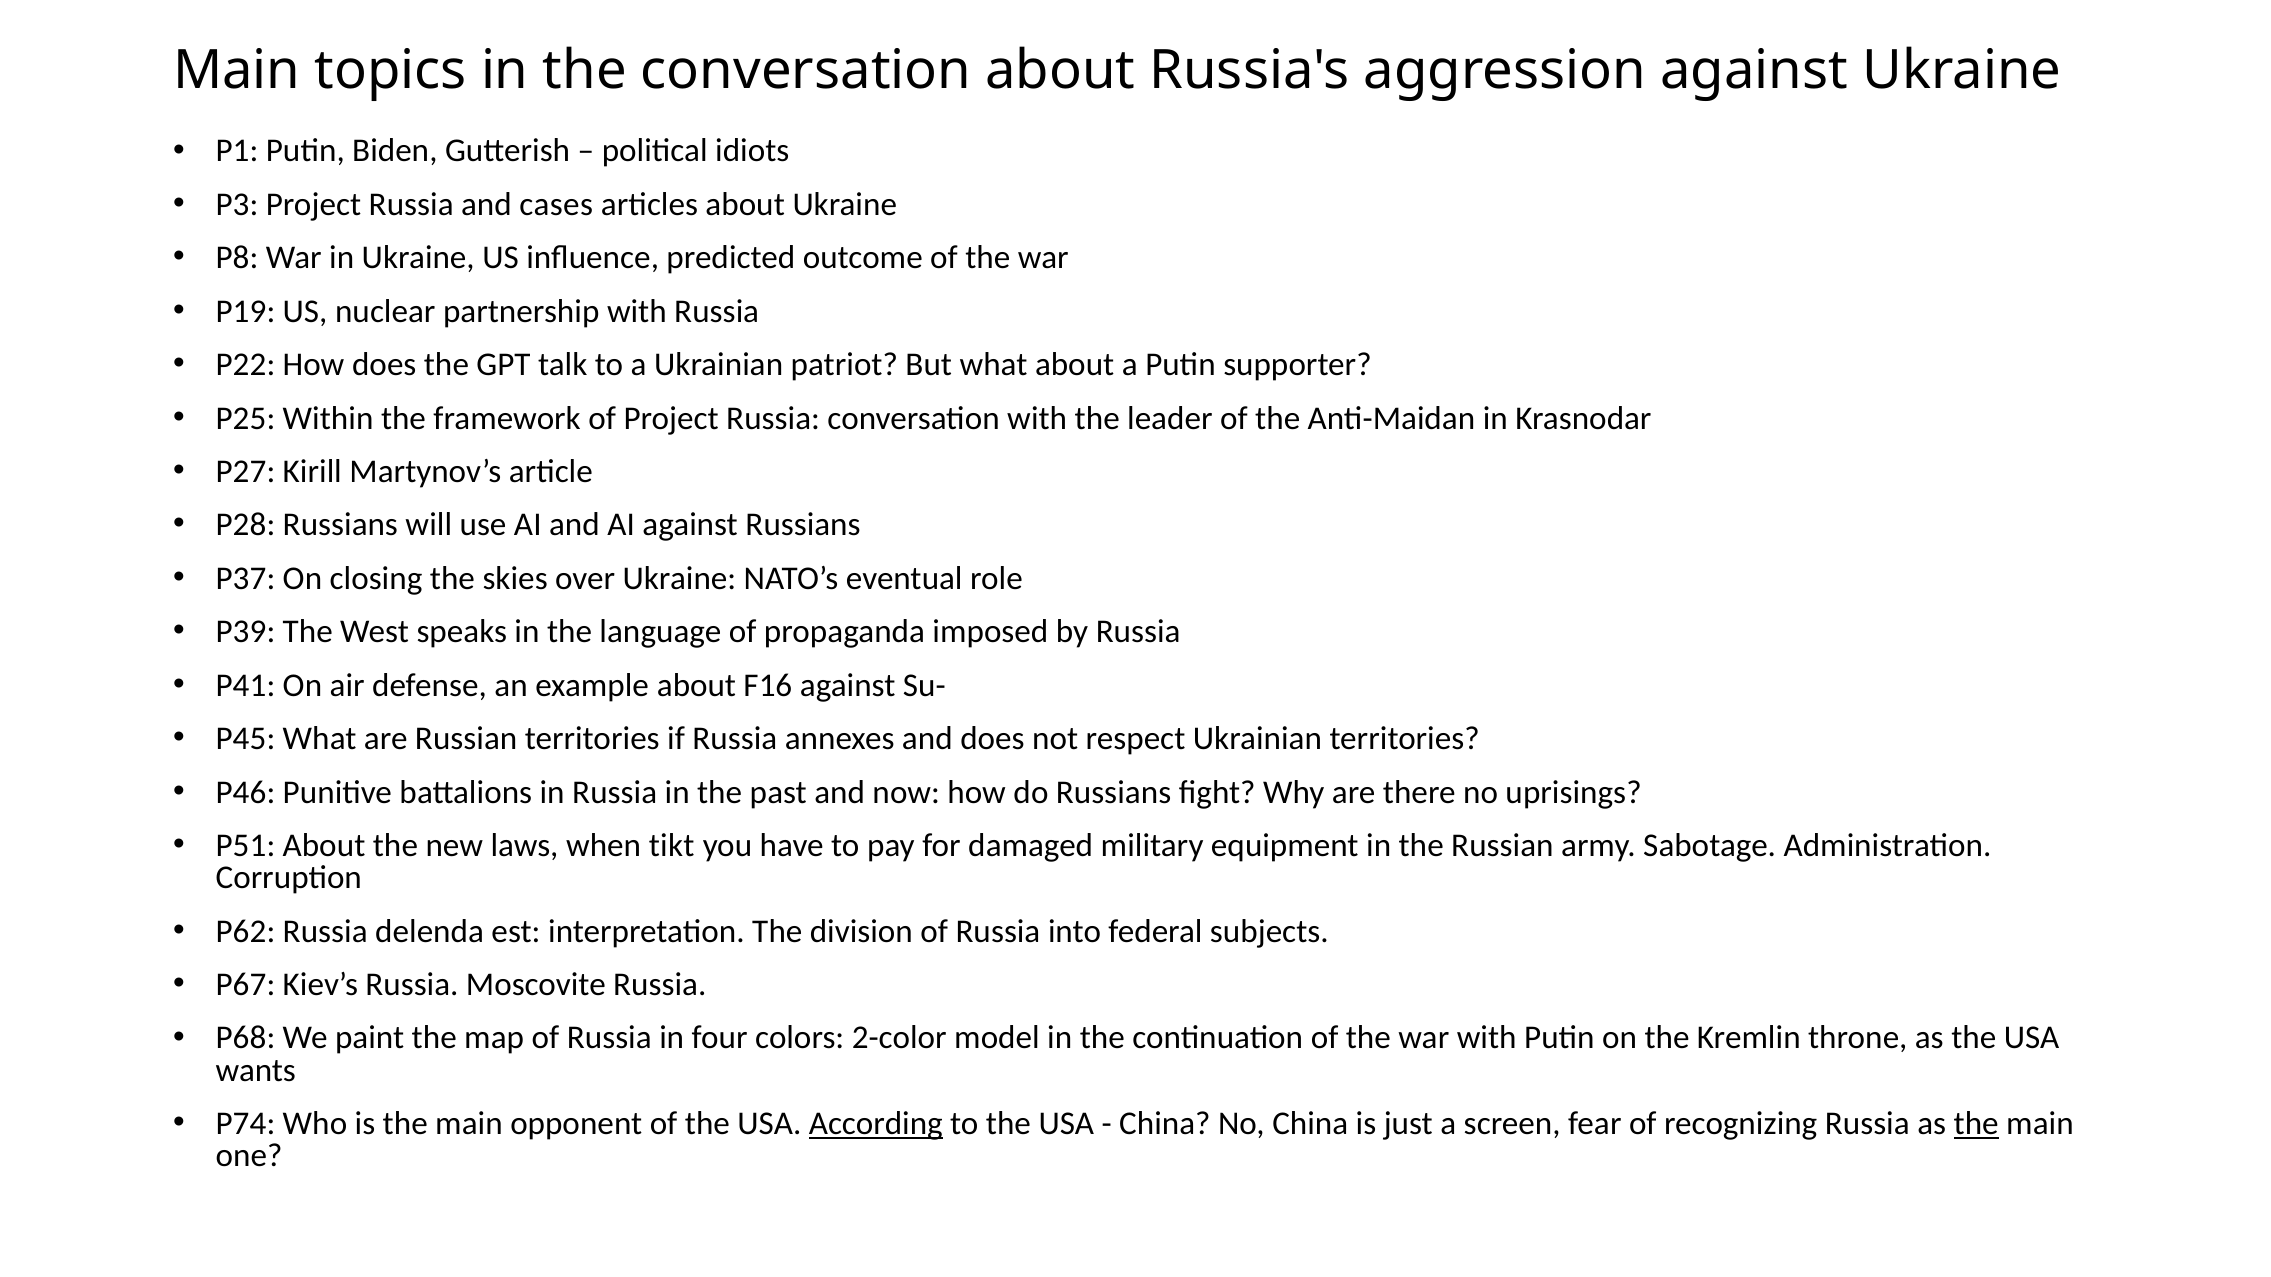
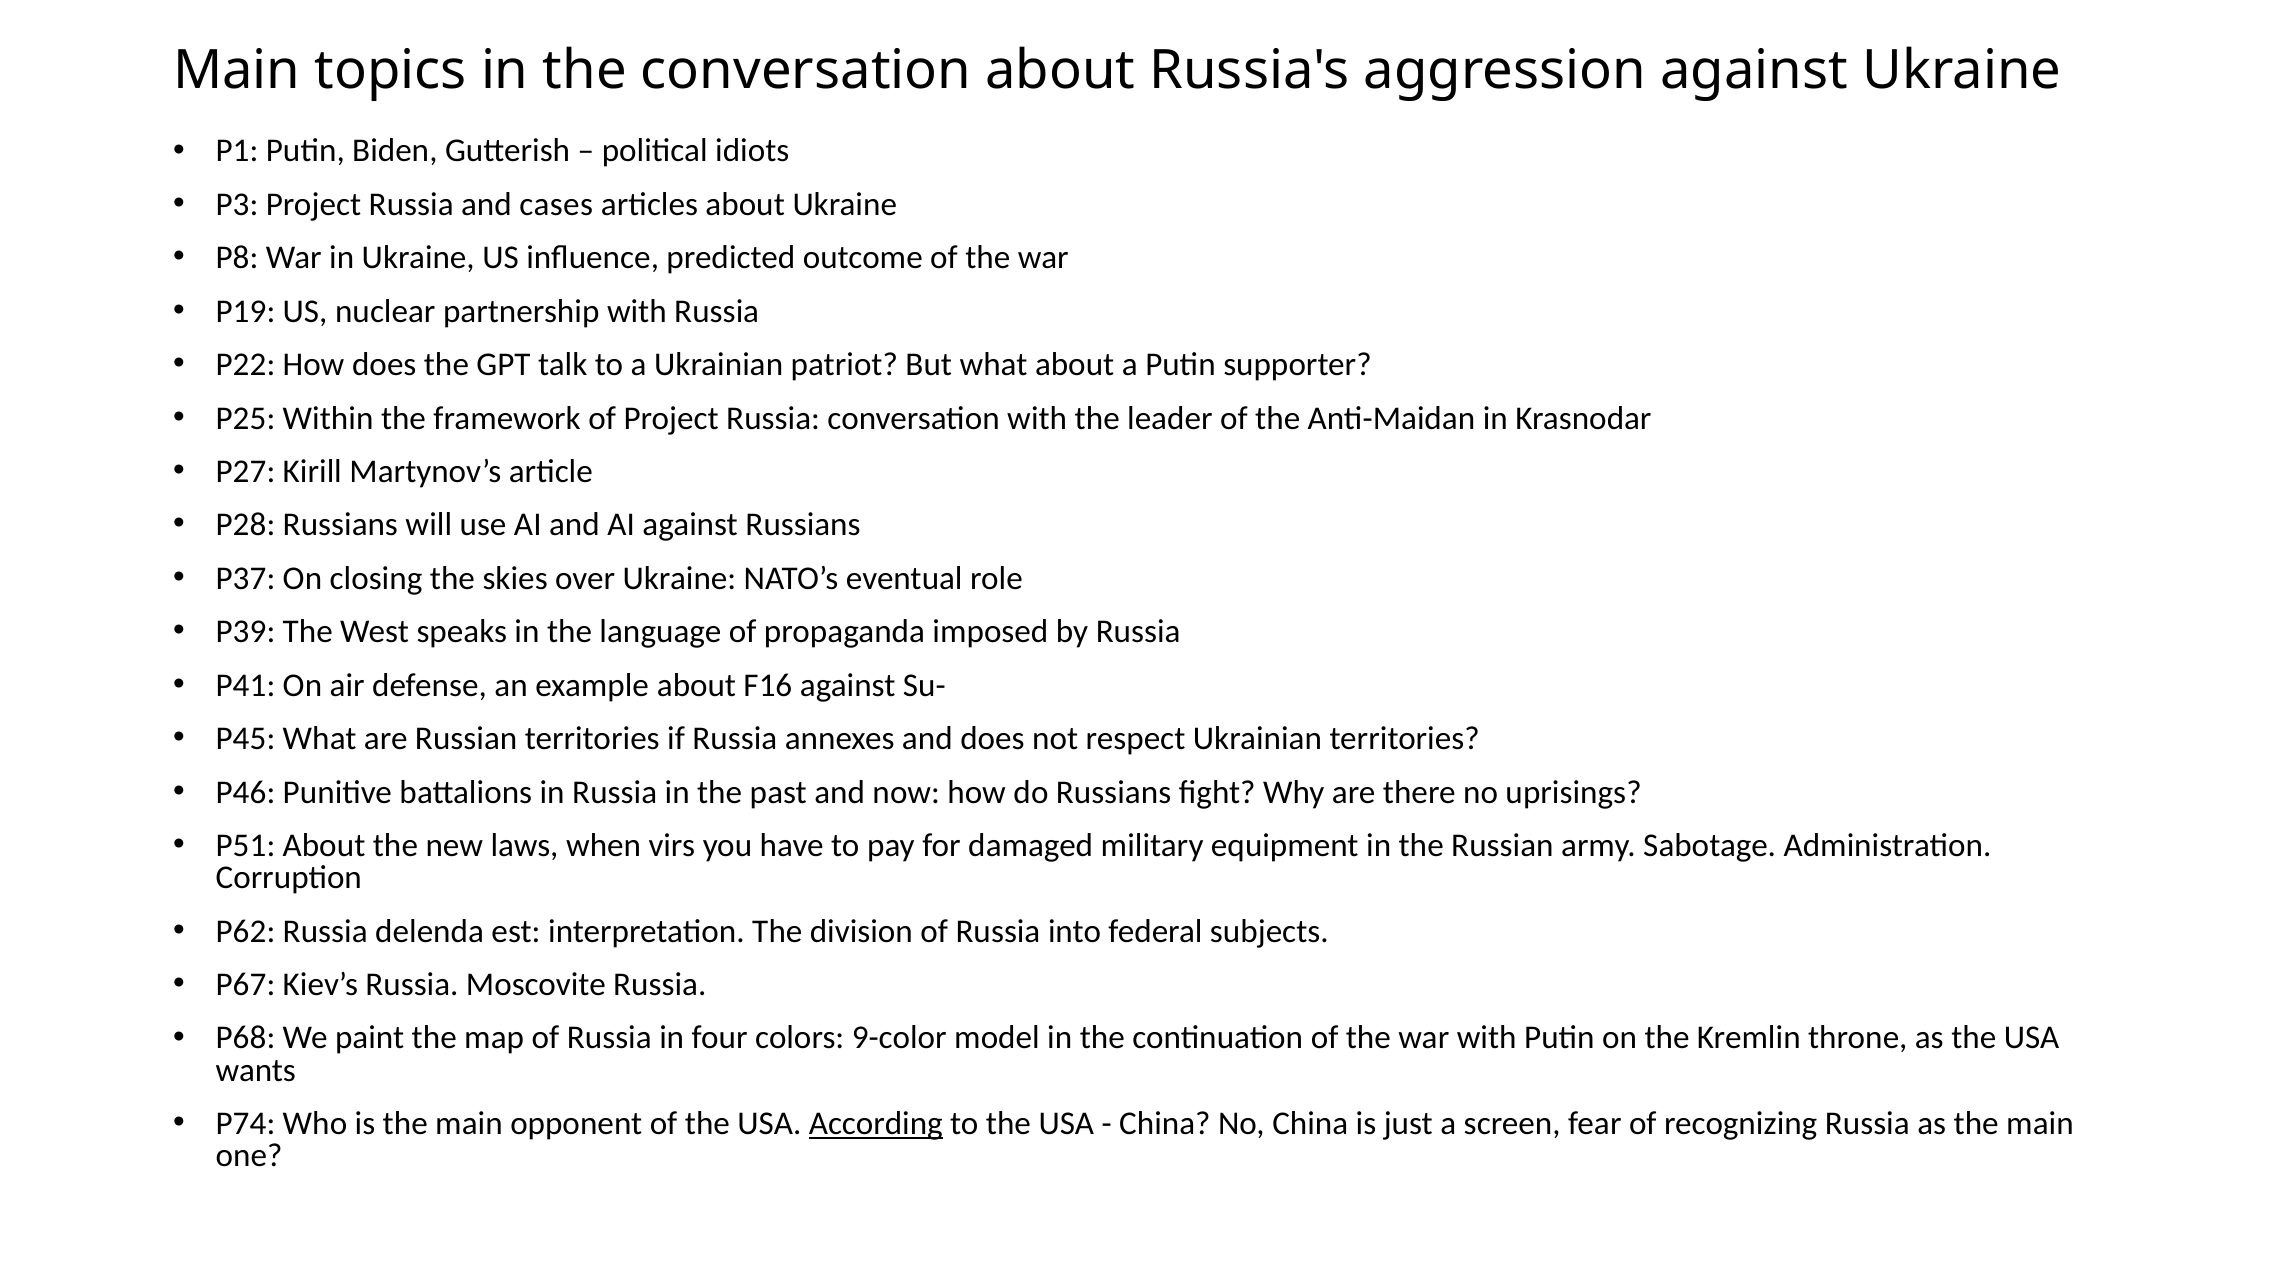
tikt: tikt -> virs
2-color: 2-color -> 9-color
the at (1976, 1124) underline: present -> none
